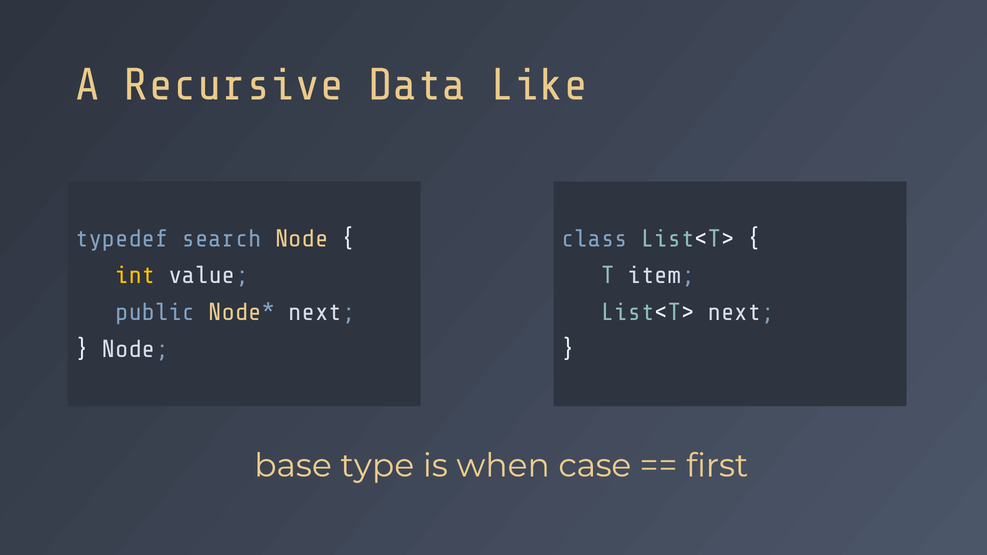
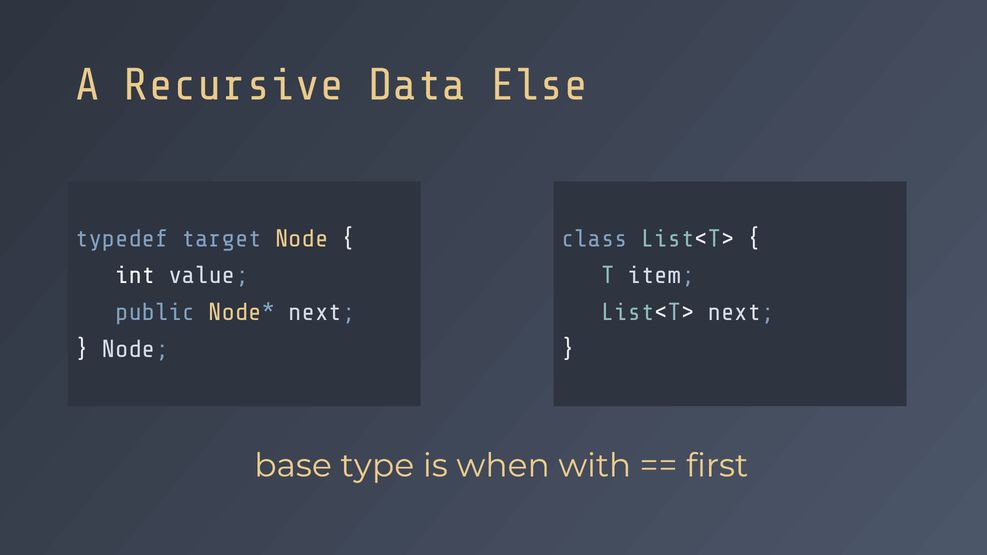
Like: Like -> Else
search: search -> target
int colour: yellow -> white
case: case -> with
